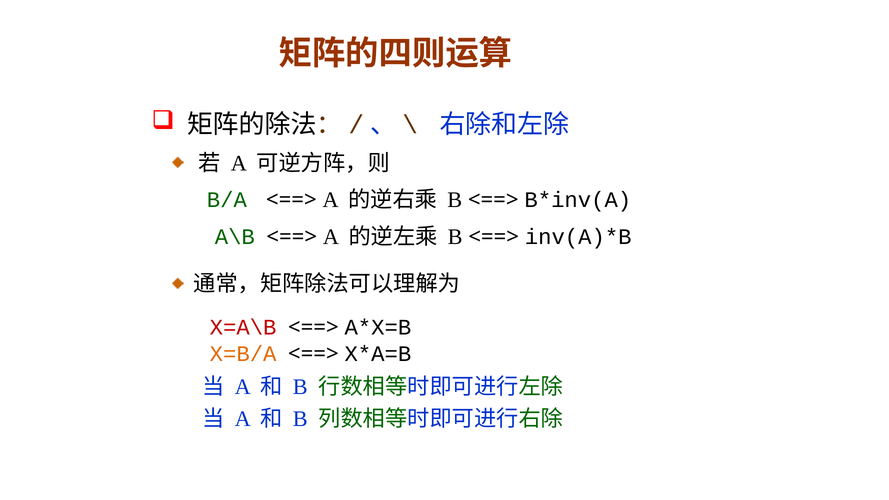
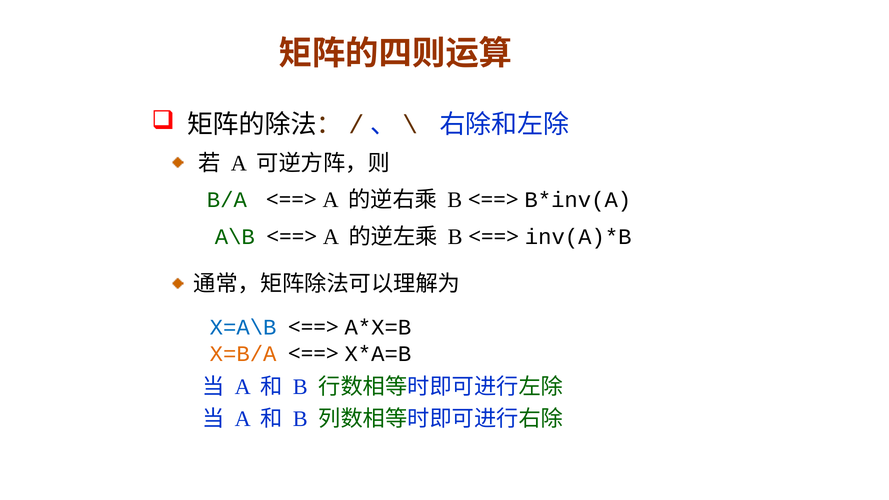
X=A\B colour: red -> blue
